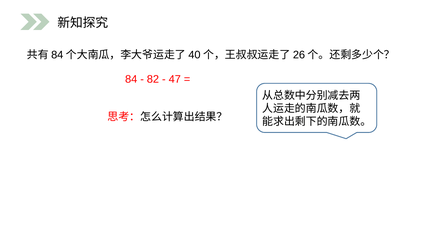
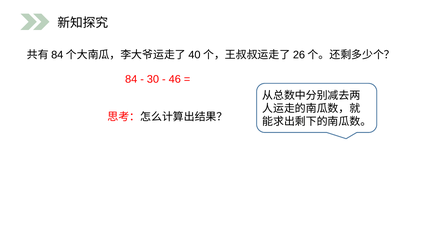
82: 82 -> 30
47: 47 -> 46
